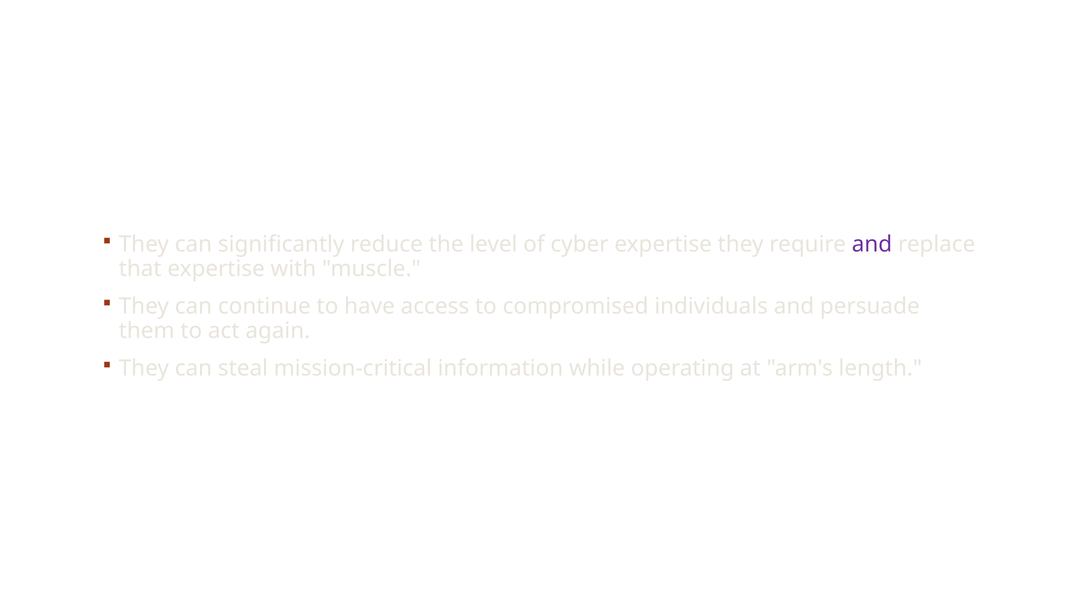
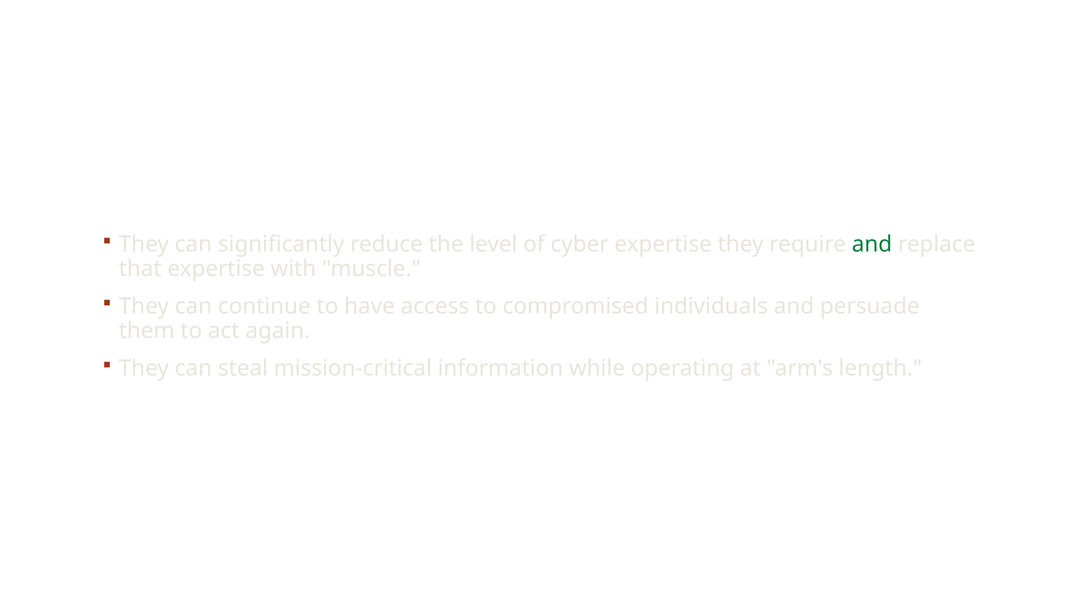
and at (872, 244) colour: purple -> green
